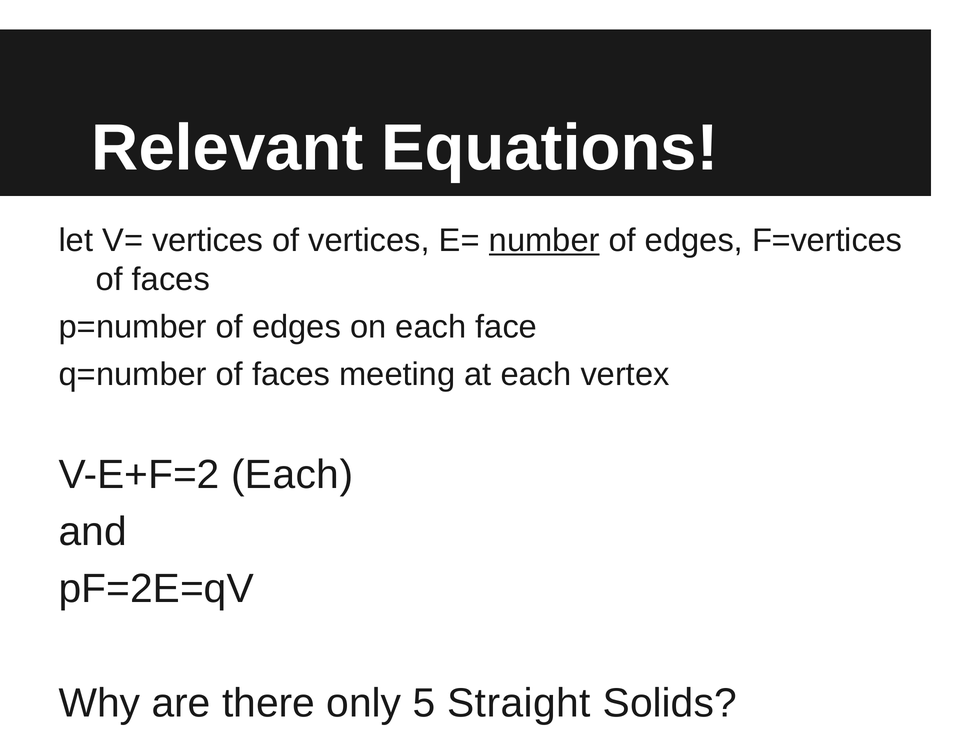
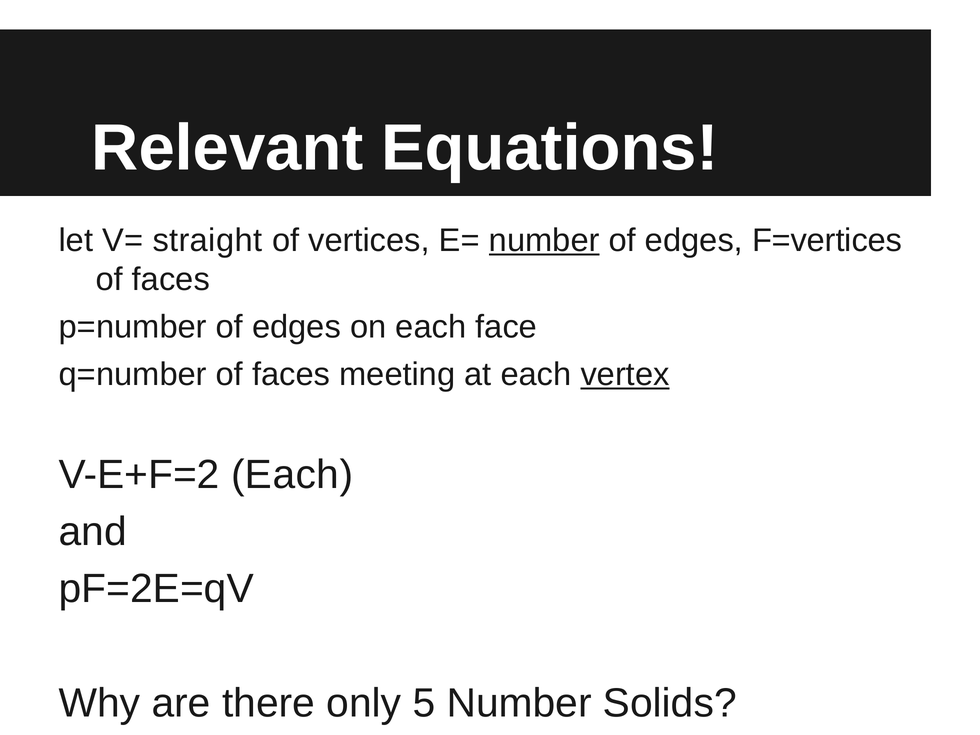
V= vertices: vertices -> straight
vertex underline: none -> present
5 Straight: Straight -> Number
